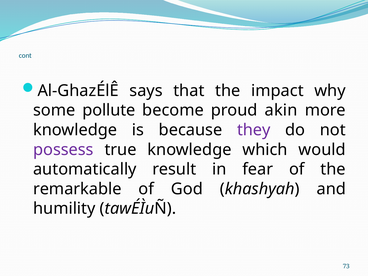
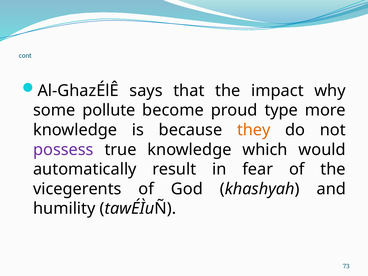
akin: akin -> type
they colour: purple -> orange
remarkable: remarkable -> vicegerents
